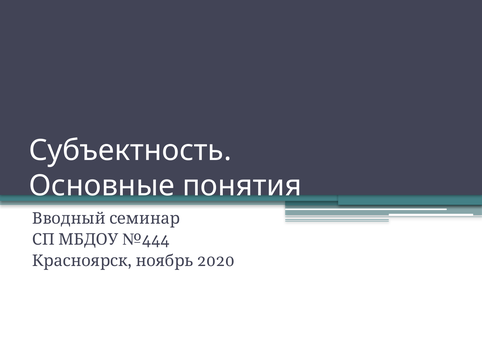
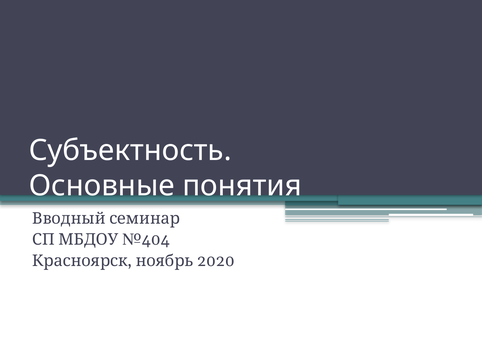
№444: №444 -> №404
